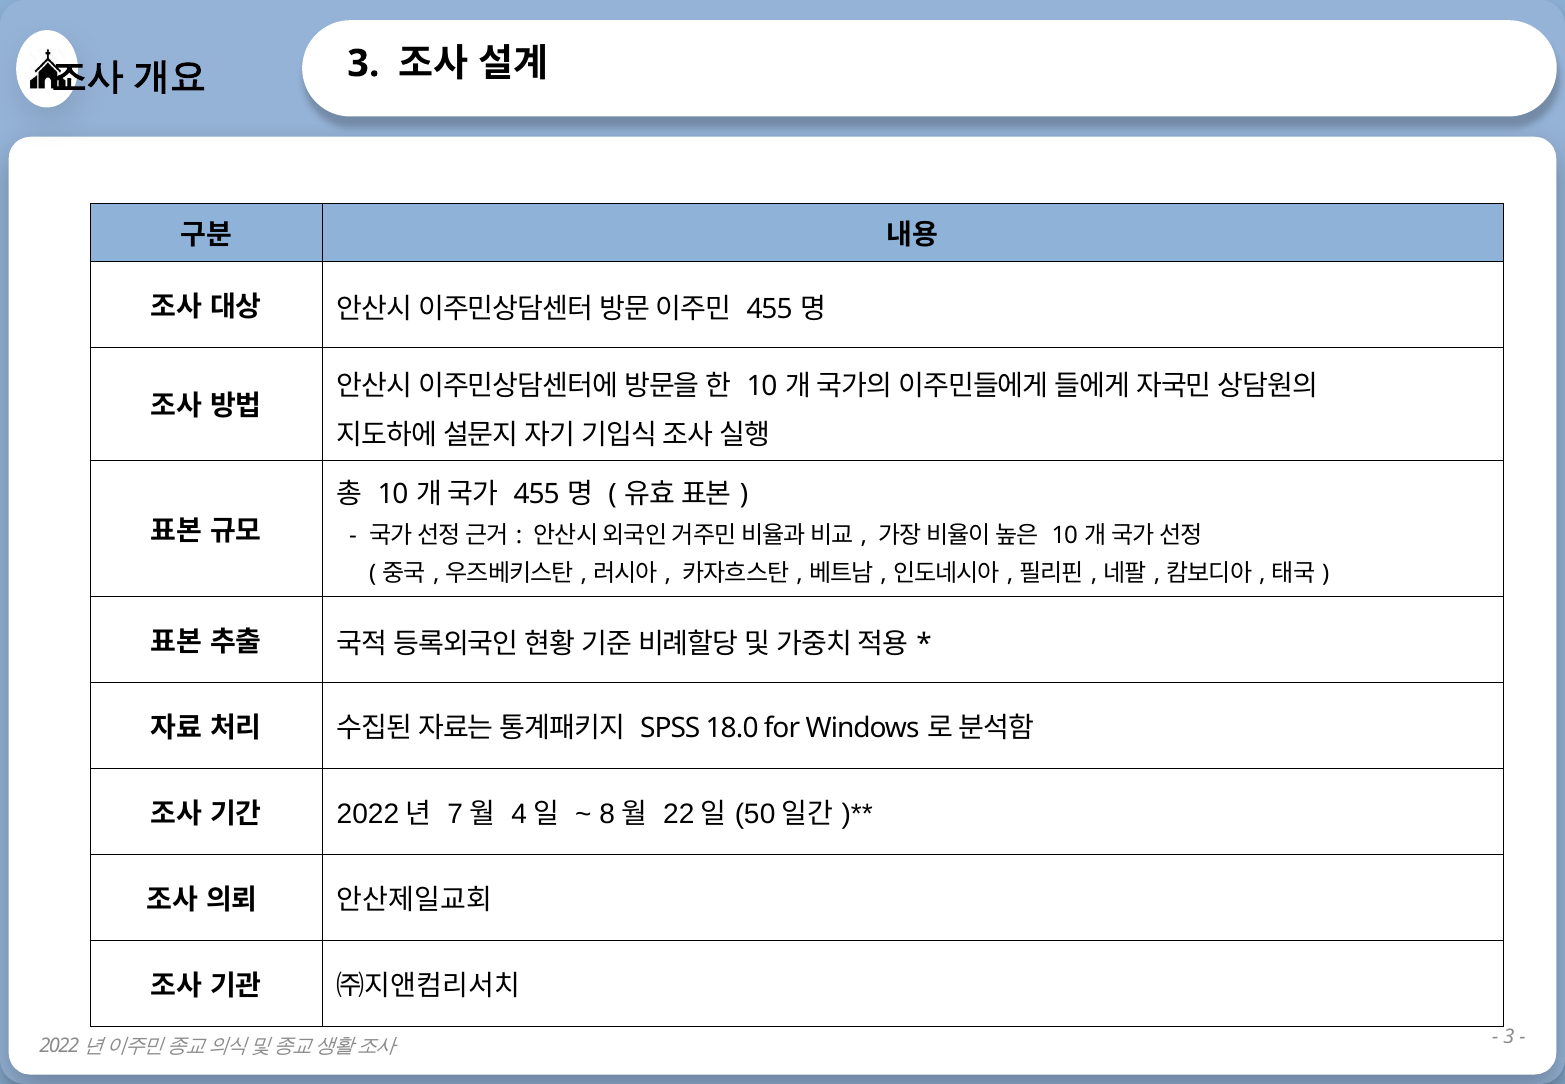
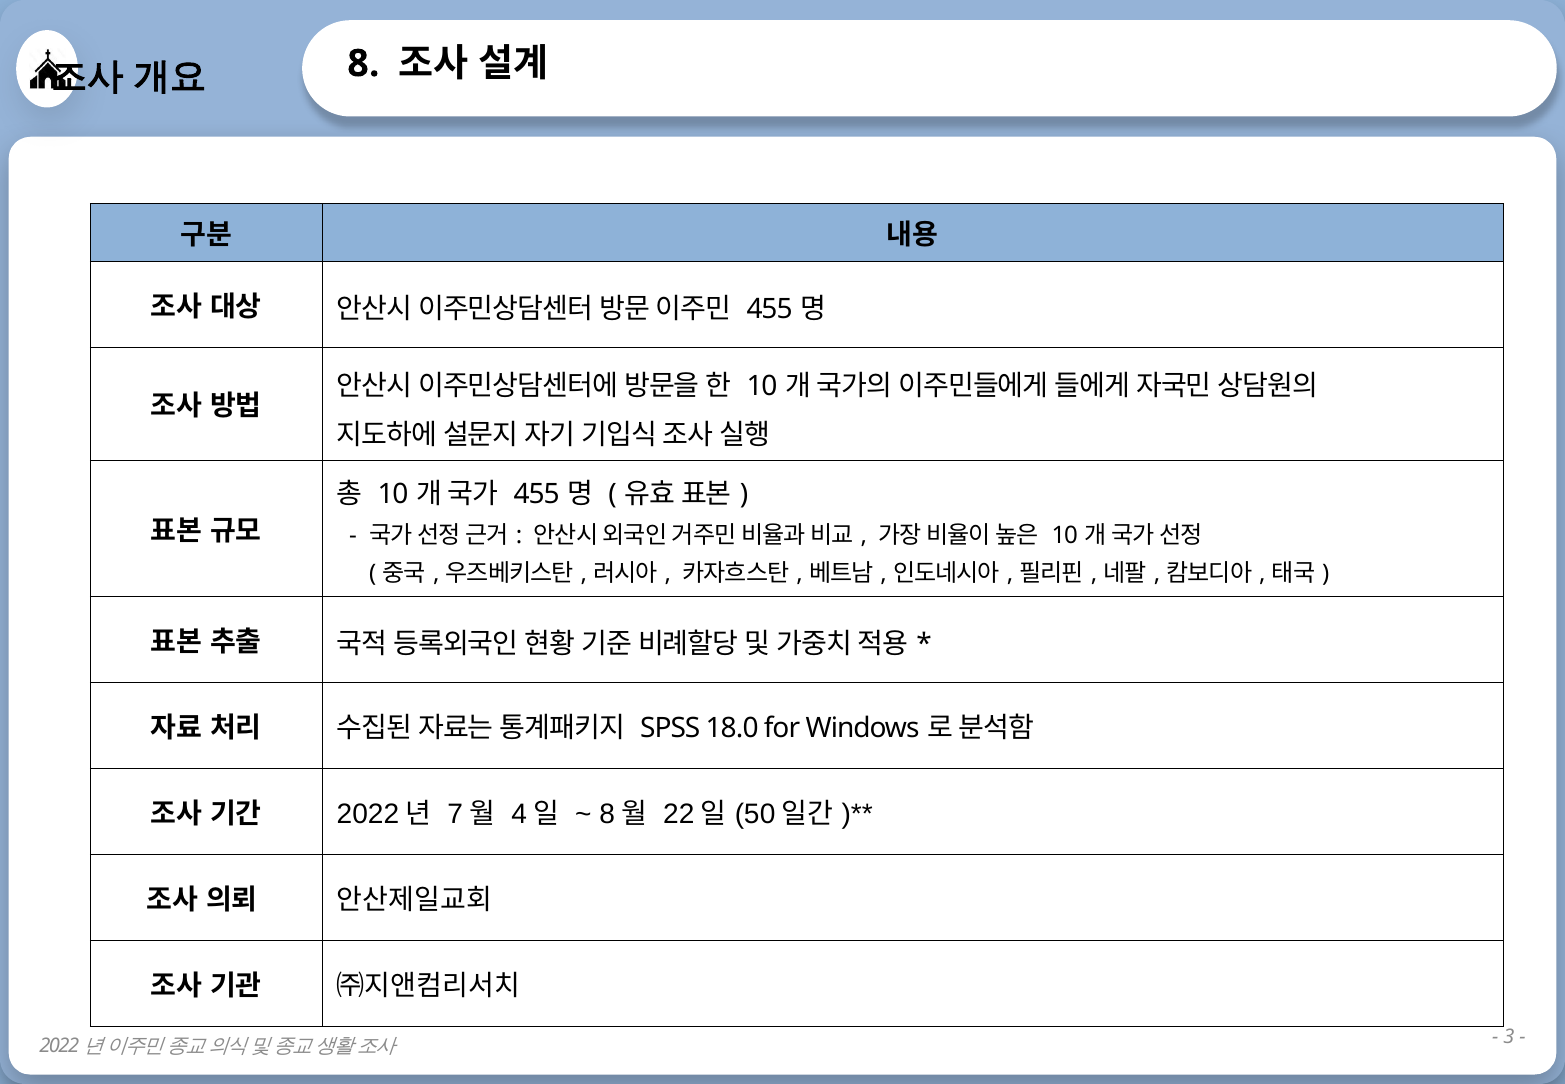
3 at (363, 64): 3 -> 8
